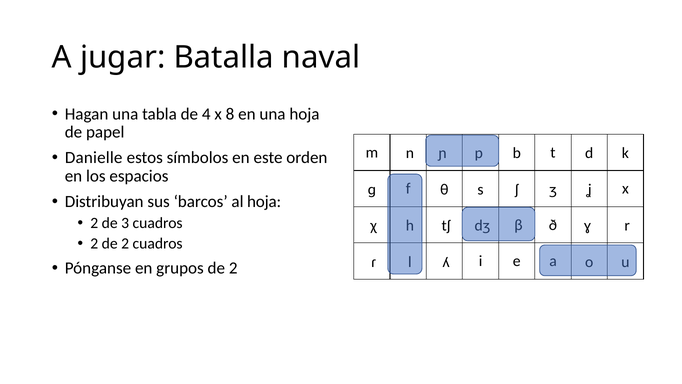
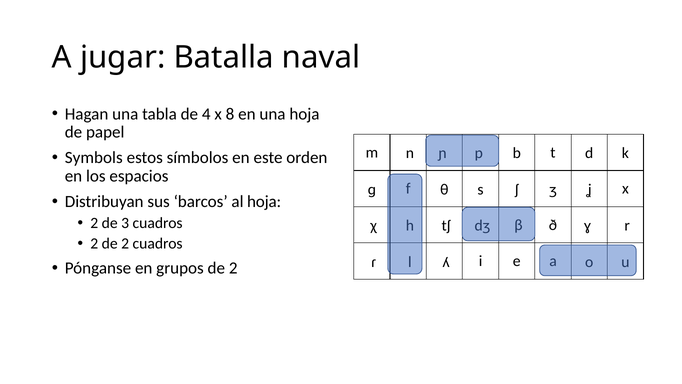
Danielle: Danielle -> Symbols
